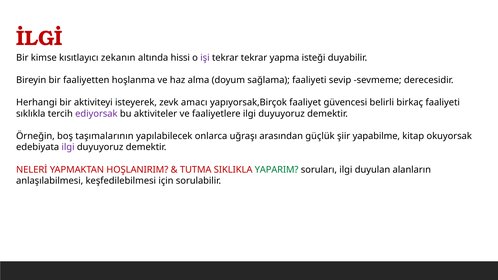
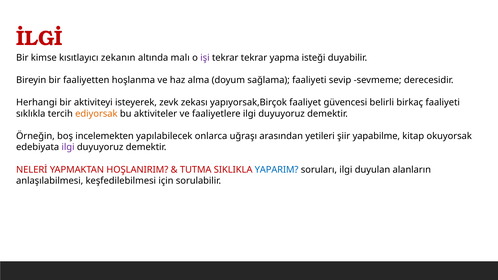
hissi: hissi -> malı
amacı: amacı -> zekası
ediyorsak colour: purple -> orange
taşımalarının: taşımalarının -> incelemekten
güçlük: güçlük -> yetileri
YAPARIM colour: green -> blue
